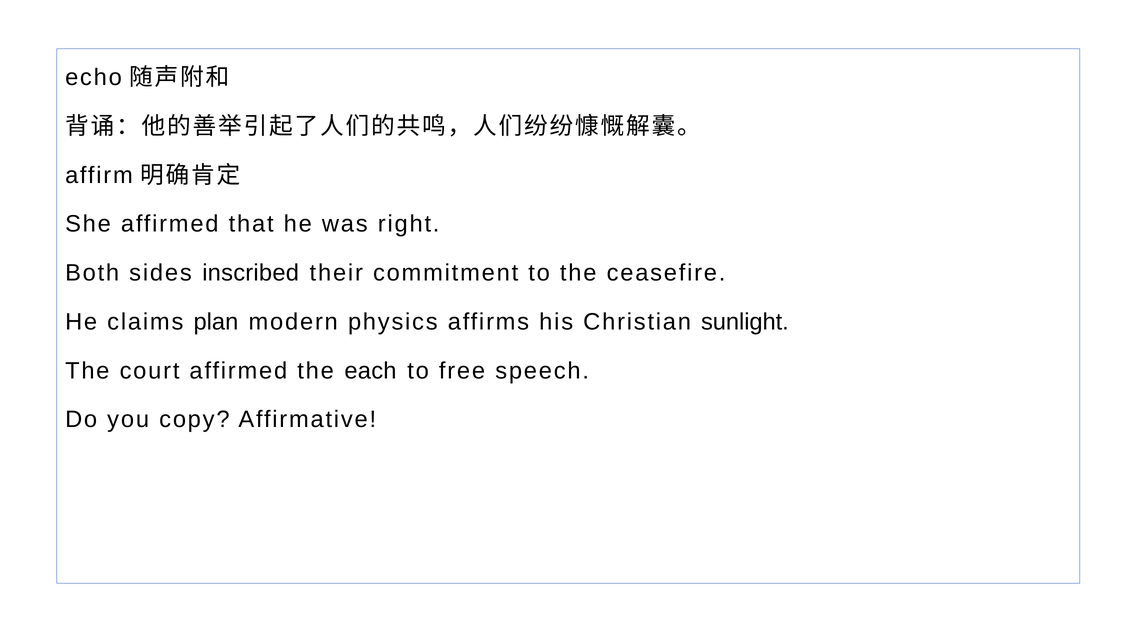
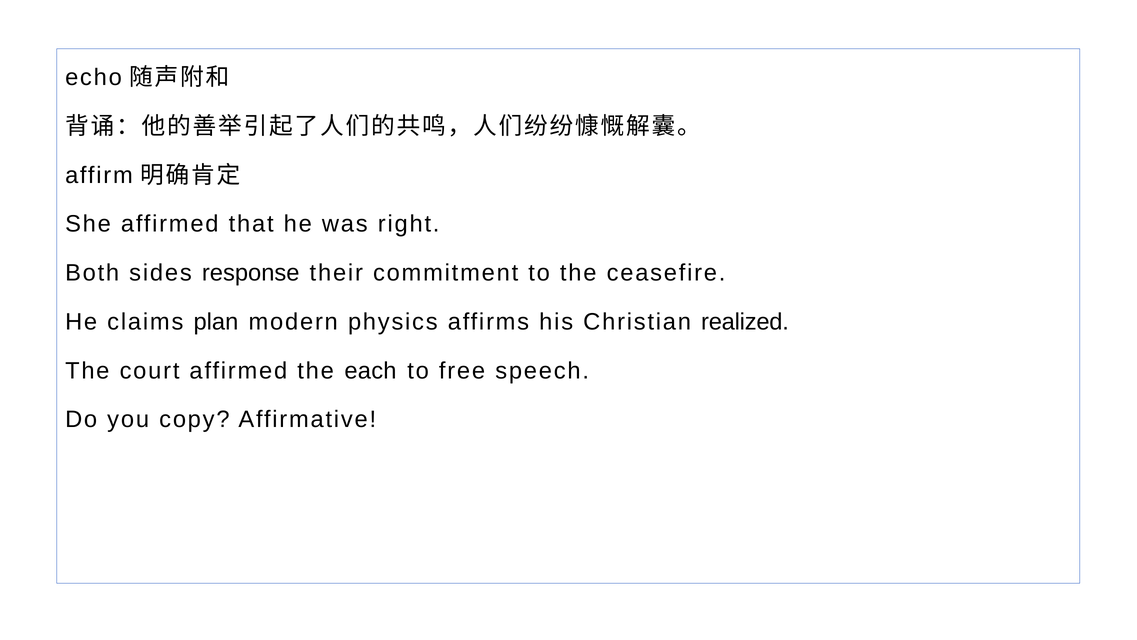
inscribed: inscribed -> response
sunlight: sunlight -> realized
